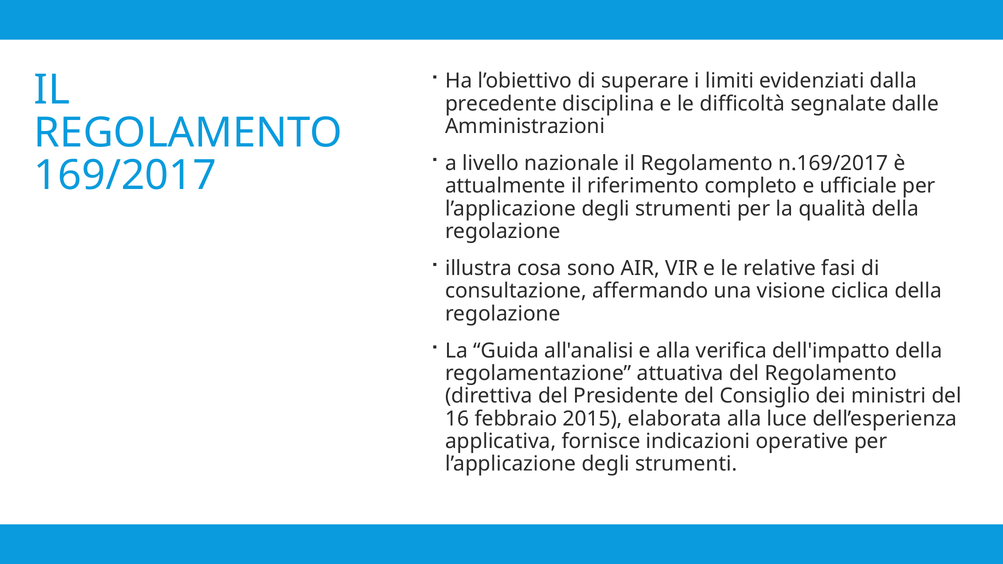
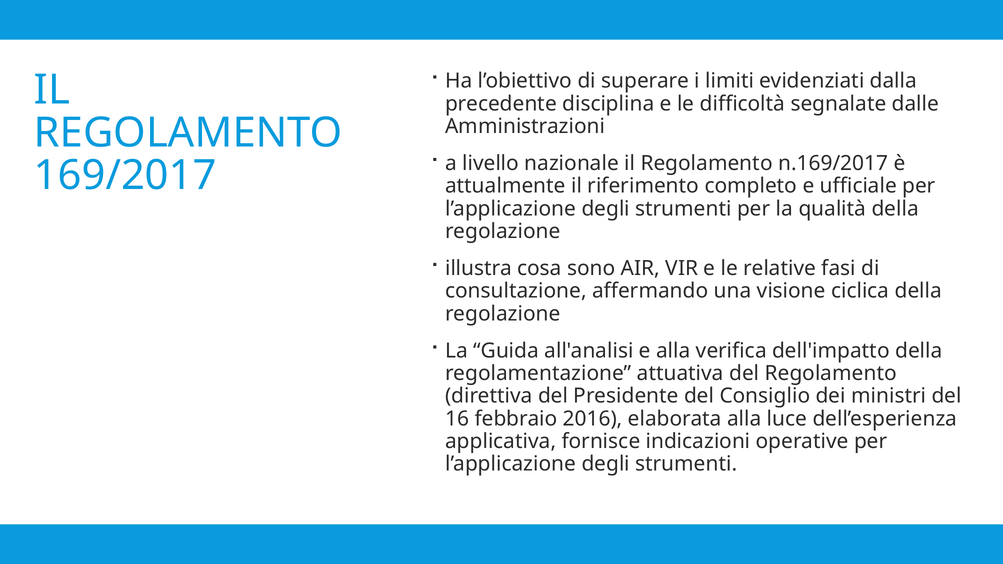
2015: 2015 -> 2016
